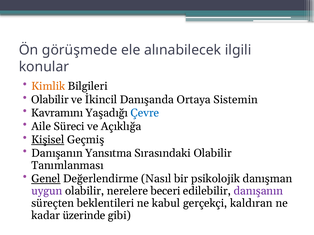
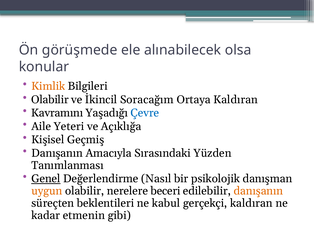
ilgili: ilgili -> olsa
Danışanda: Danışanda -> Soracağım
Ortaya Sistemin: Sistemin -> Kaldıran
Süreci: Süreci -> Yeteri
Kişisel underline: present -> none
Yansıtma: Yansıtma -> Amacıyla
Sırasındaki Olabilir: Olabilir -> Yüzden
uygun colour: purple -> orange
danışanın at (258, 191) colour: purple -> orange
üzerinde: üzerinde -> etmenin
